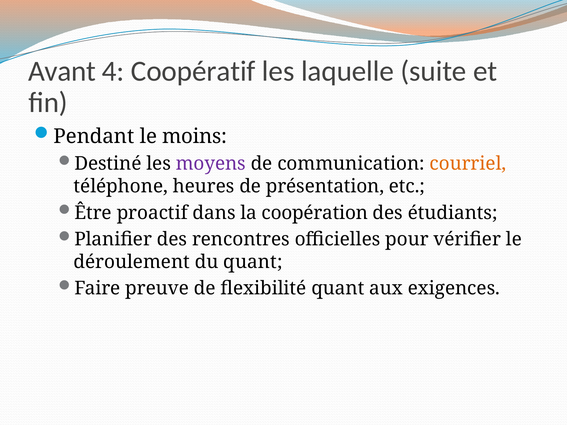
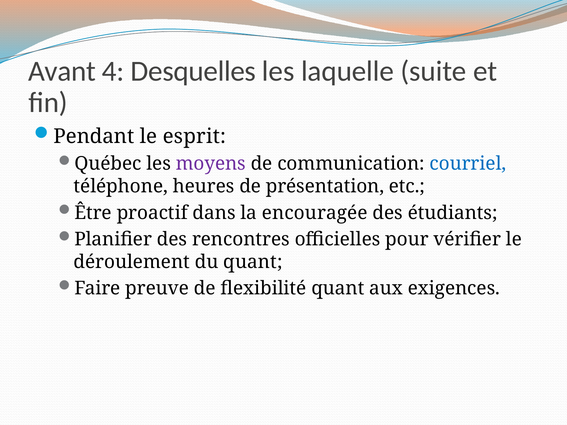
Coopératif: Coopératif -> Desquelles
moins: moins -> esprit
Destiné: Destiné -> Québec
courriel colour: orange -> blue
coopération: coopération -> encouragée
